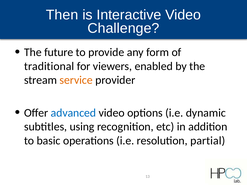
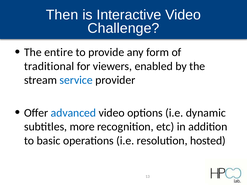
future: future -> entire
service colour: orange -> blue
using: using -> more
partial: partial -> hosted
